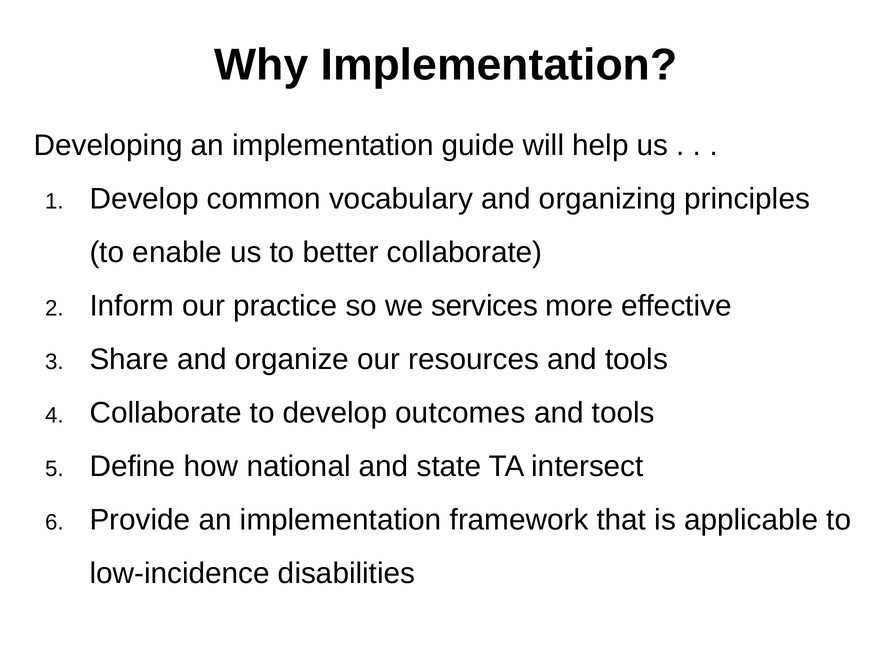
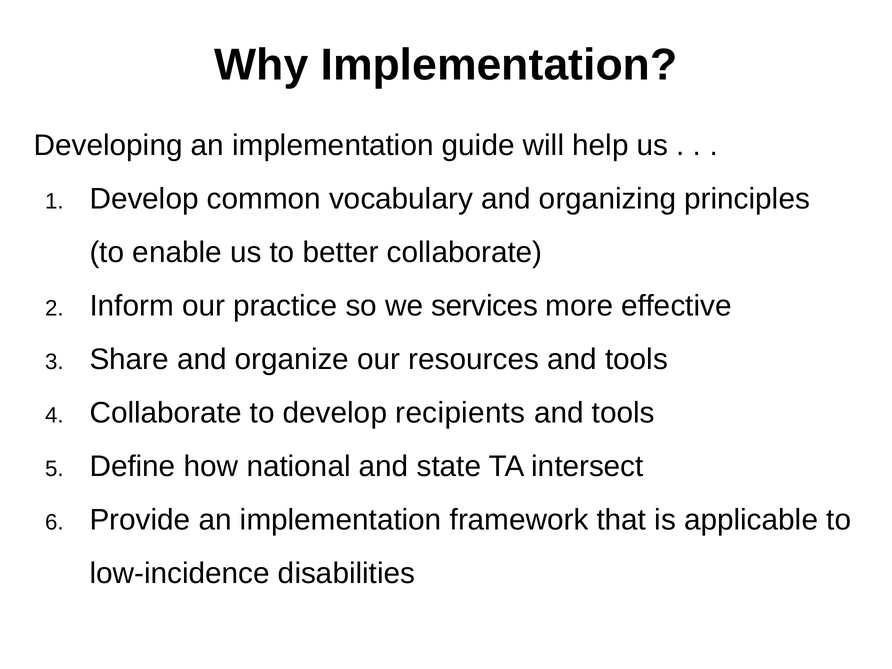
outcomes: outcomes -> recipients
